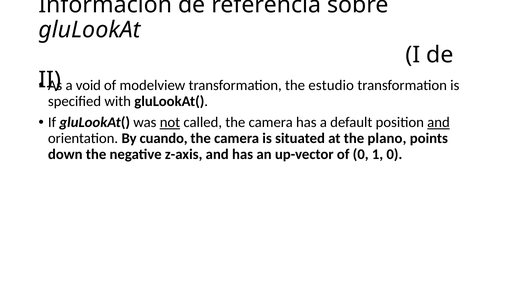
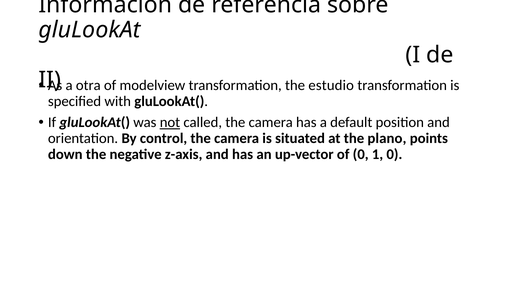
void: void -> otra
and at (438, 122) underline: present -> none
cuando: cuando -> control
